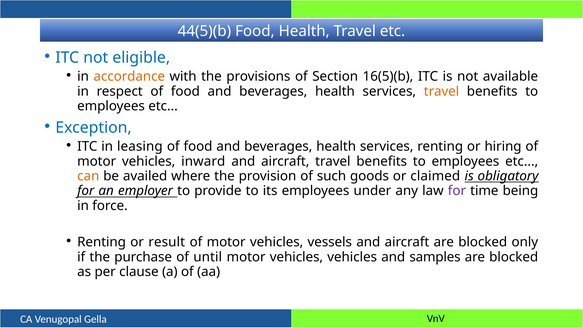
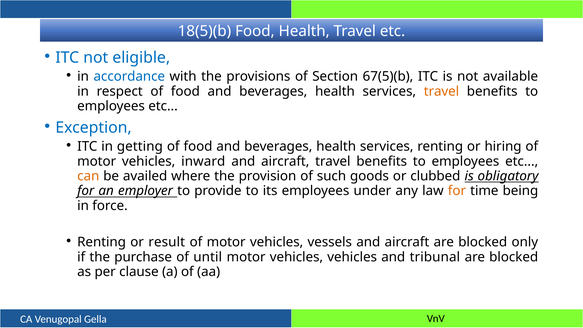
44(5)(b: 44(5)(b -> 18(5)(b
accordance colour: orange -> blue
16(5)(b: 16(5)(b -> 67(5)(b
leasing: leasing -> getting
claimed: claimed -> clubbed
for at (457, 191) colour: purple -> orange
samples: samples -> tribunal
